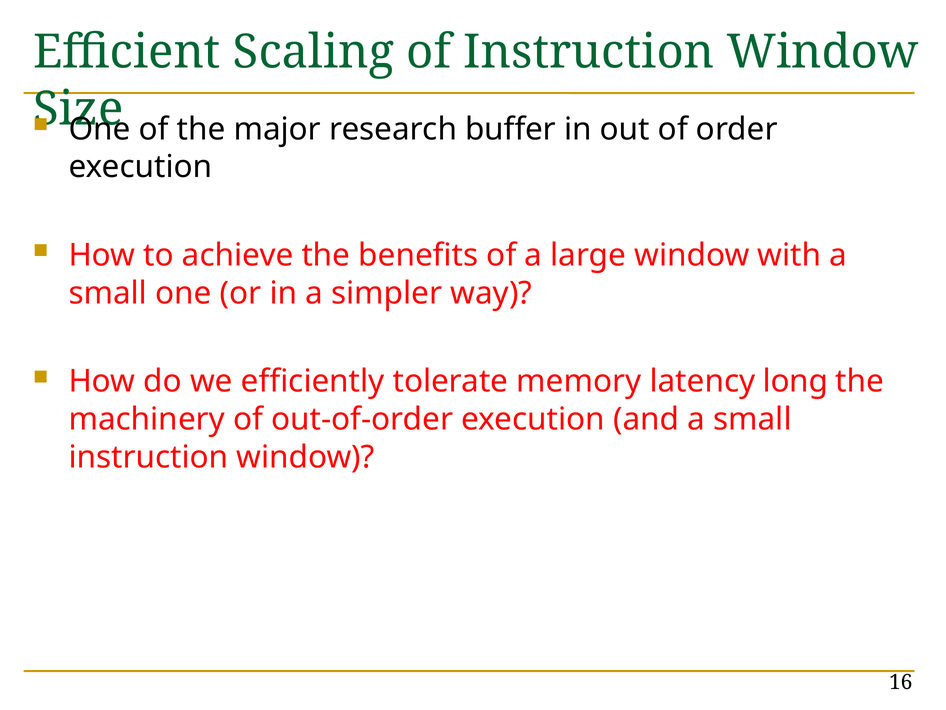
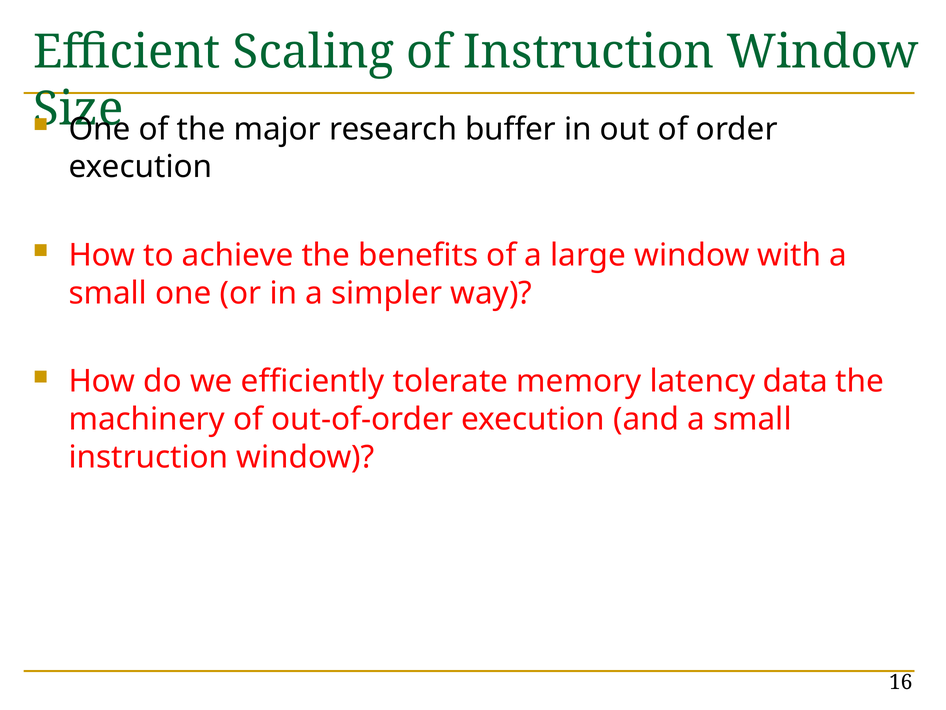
long: long -> data
